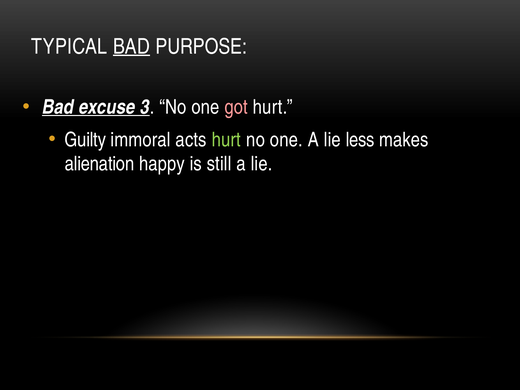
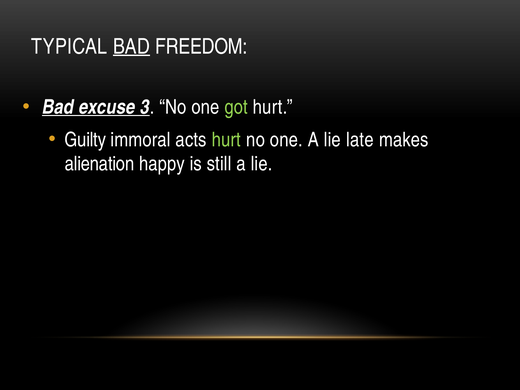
PURPOSE: PURPOSE -> FREEDOM
got colour: pink -> light green
less: less -> late
